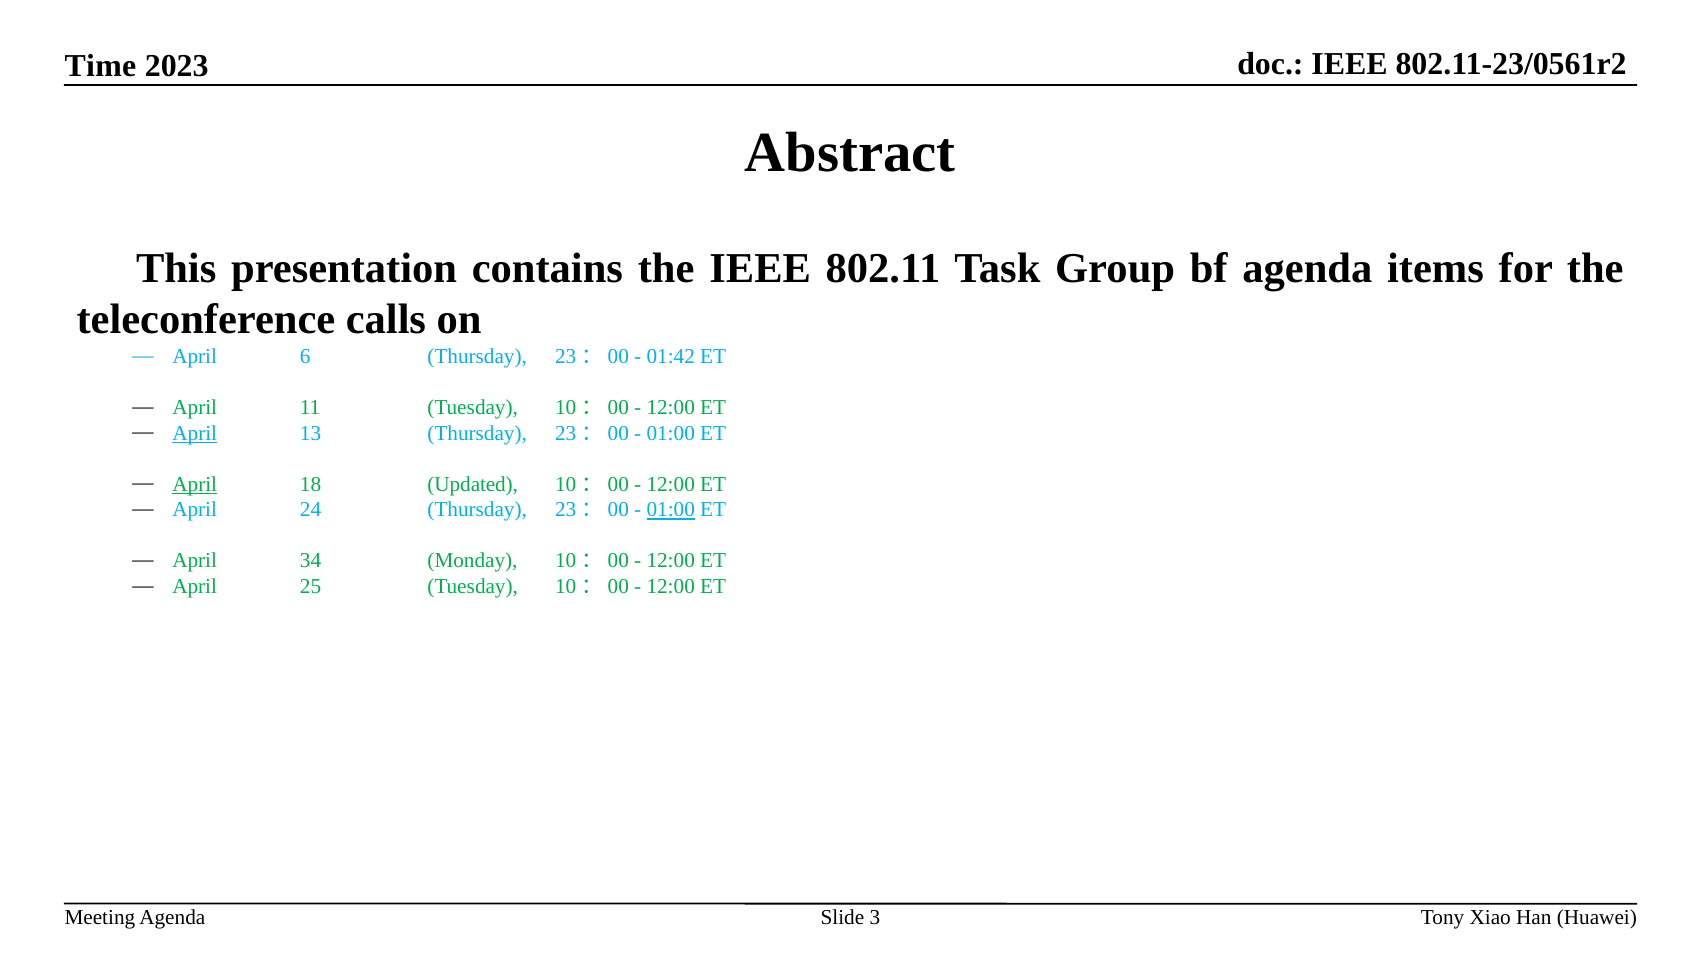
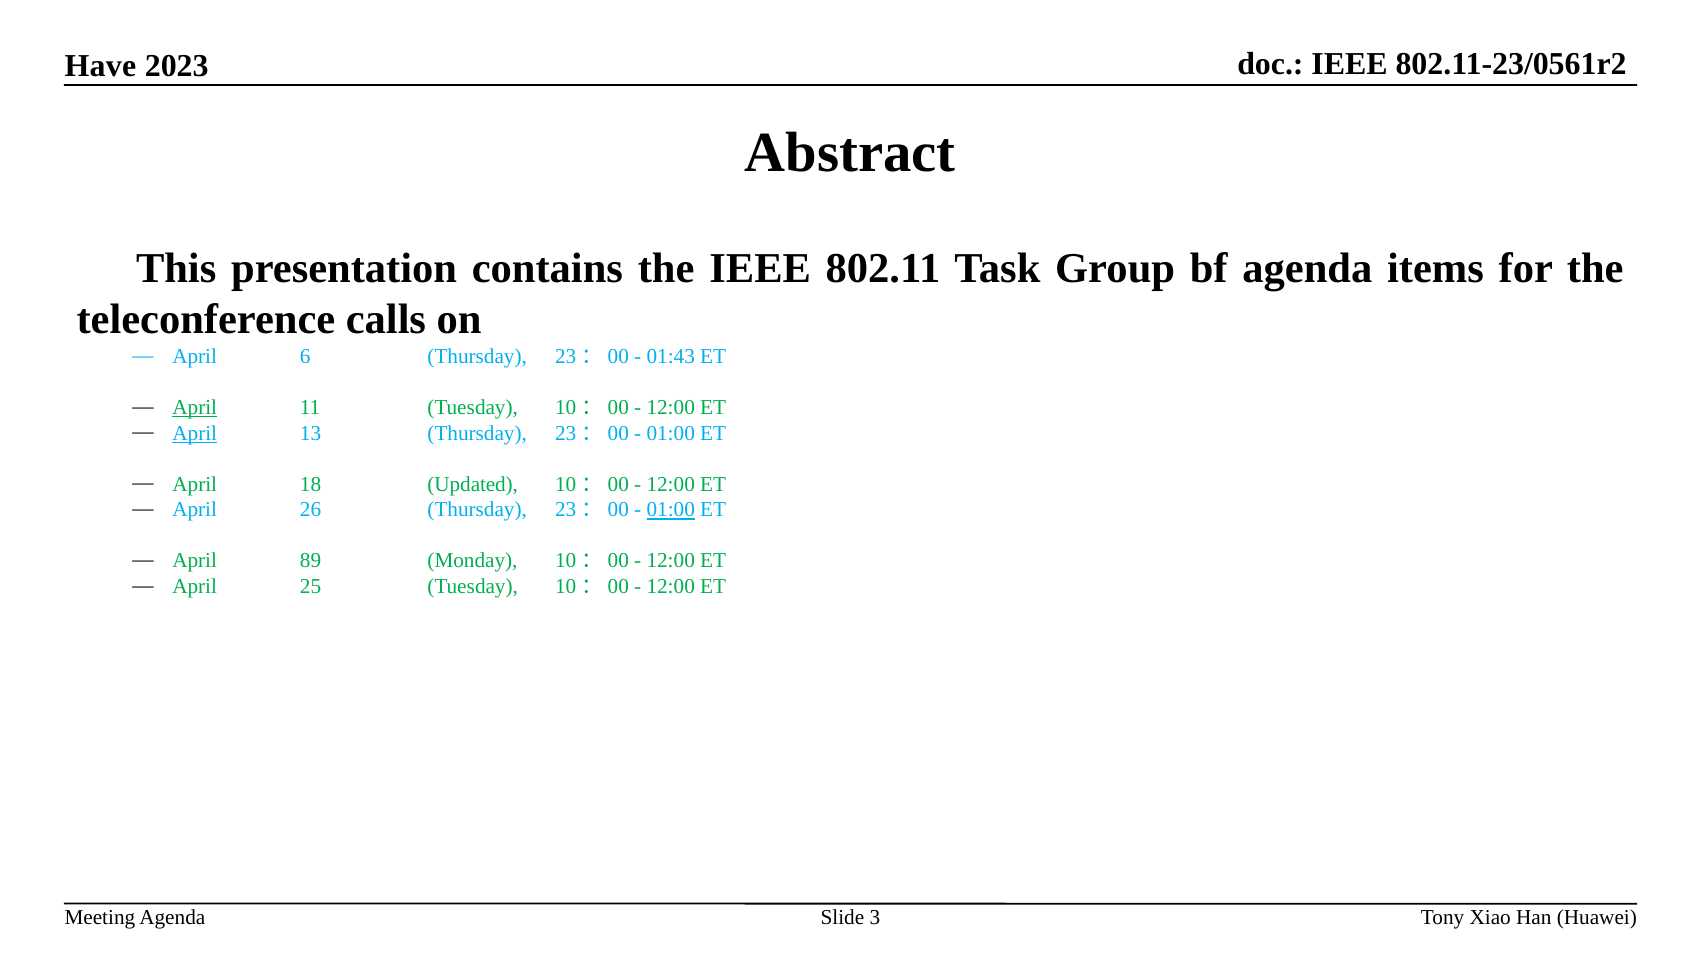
Time: Time -> Have
01:42: 01:42 -> 01:43
April at (195, 408) underline: none -> present
April at (195, 484) underline: present -> none
24: 24 -> 26
34: 34 -> 89
